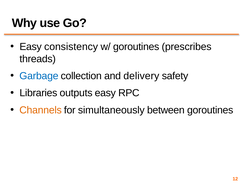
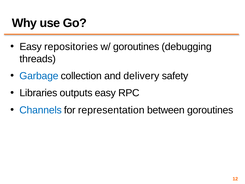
consistency: consistency -> repositories
prescribes: prescribes -> debugging
Channels colour: orange -> blue
simultaneously: simultaneously -> representation
